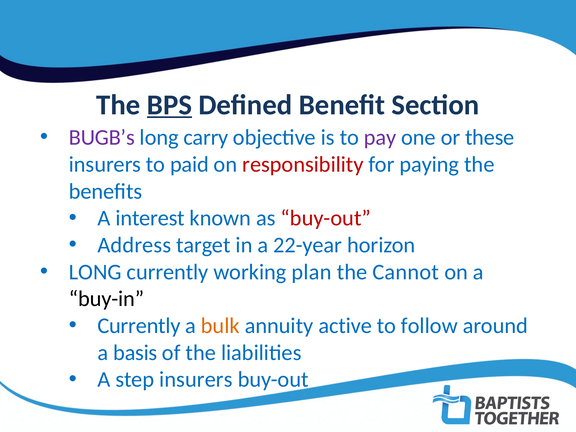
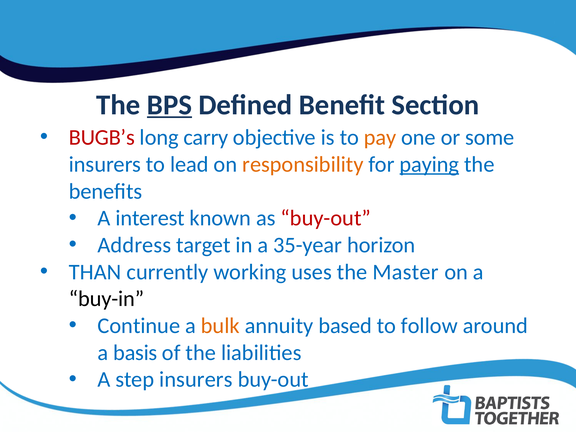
BUGB’s colour: purple -> red
pay colour: purple -> orange
these: these -> some
paid: paid -> lead
responsibility colour: red -> orange
paying underline: none -> present
22-year: 22-year -> 35-year
LONG at (95, 272): LONG -> THAN
plan: plan -> uses
Cannot: Cannot -> Master
Currently at (139, 326): Currently -> Continue
active: active -> based
